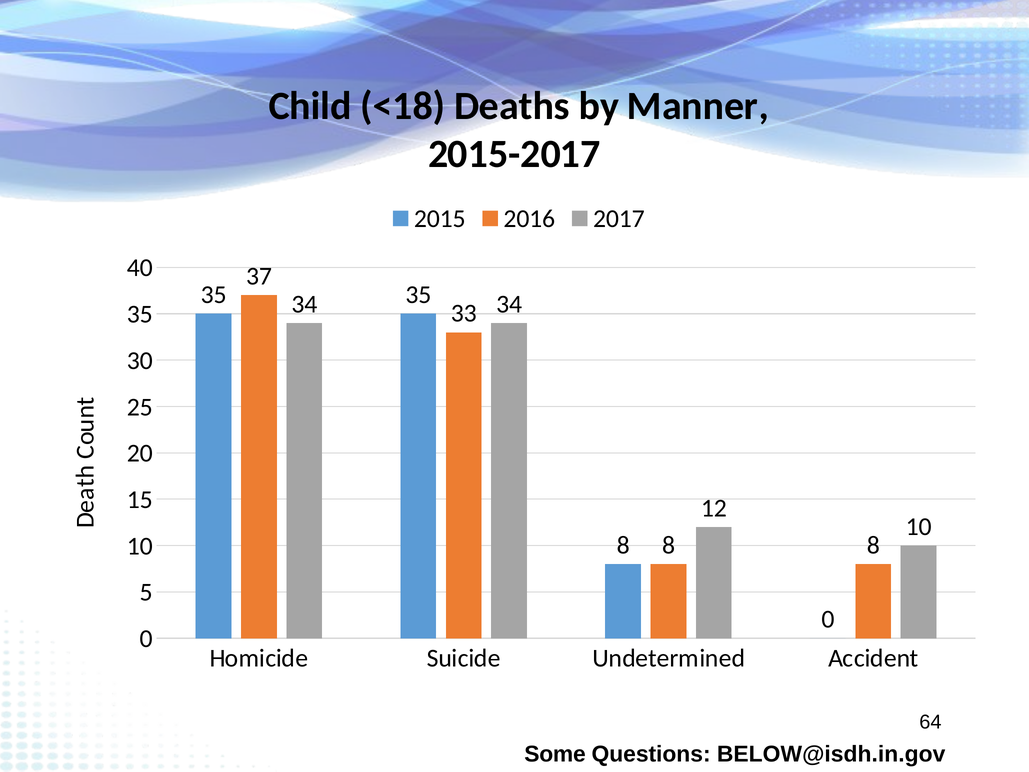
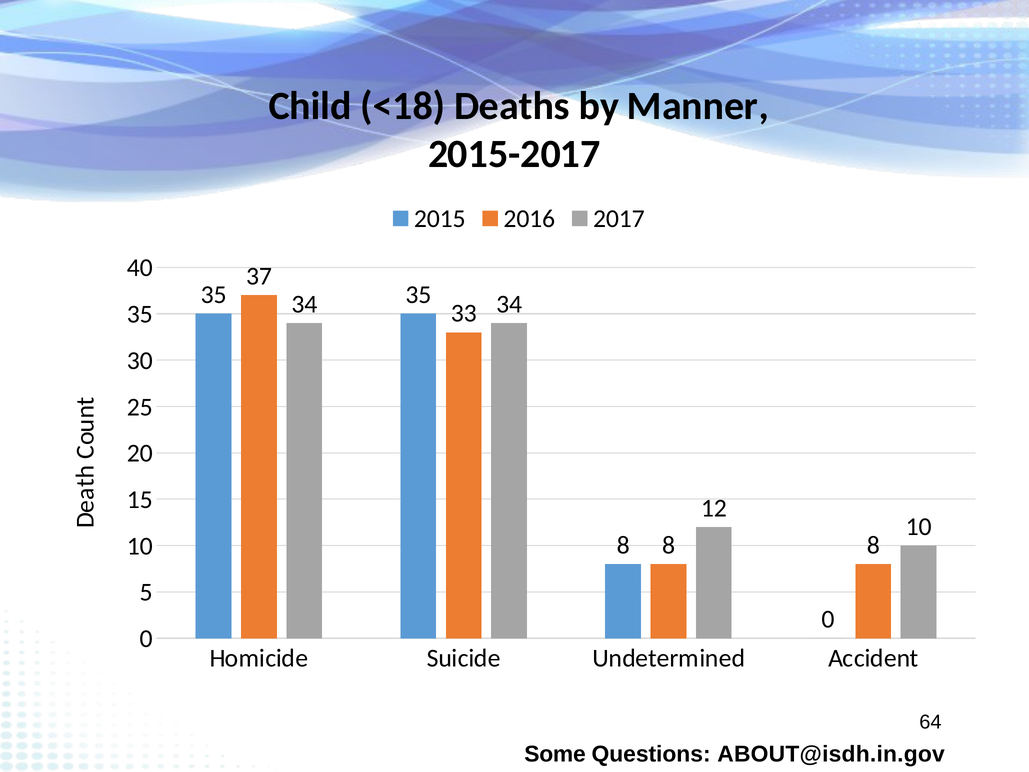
BELOW@isdh.in.gov: BELOW@isdh.in.gov -> ABOUT@isdh.in.gov
